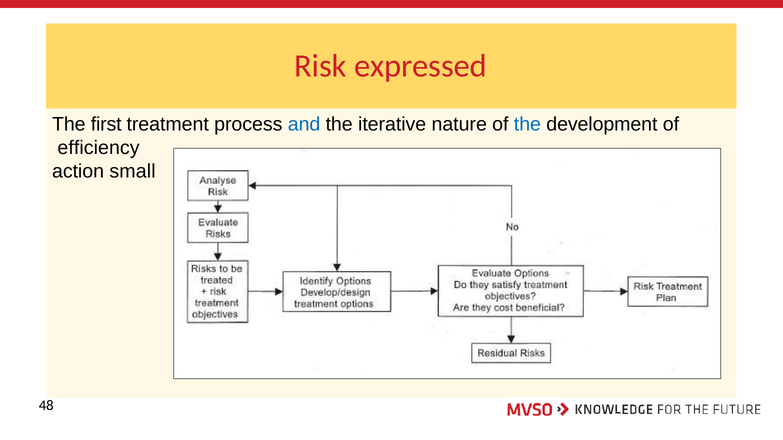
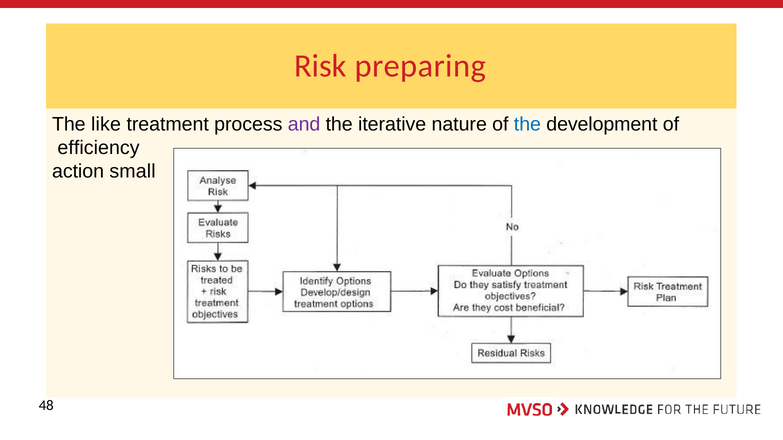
expressed: expressed -> preparing
first: first -> like
and colour: blue -> purple
